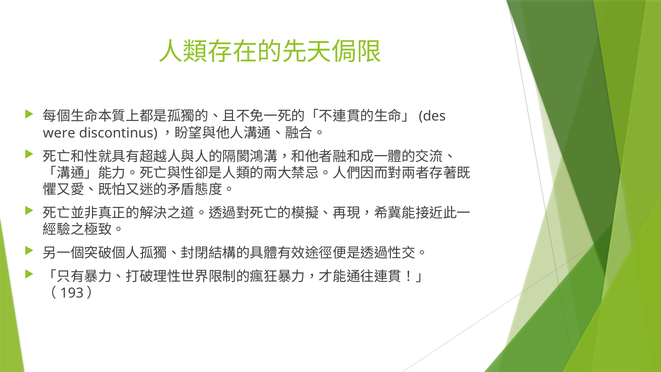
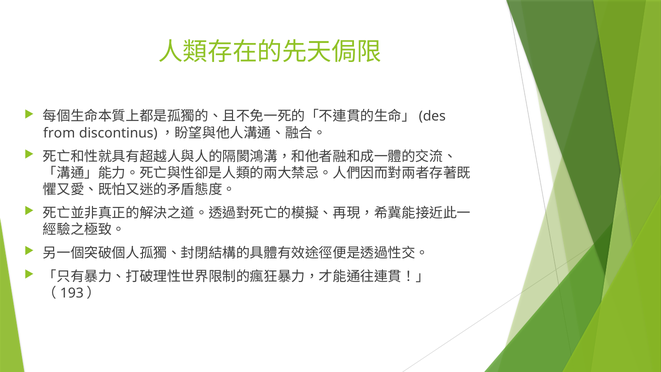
were: were -> from
